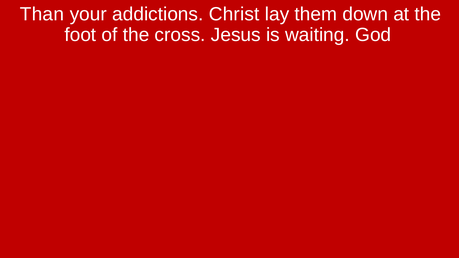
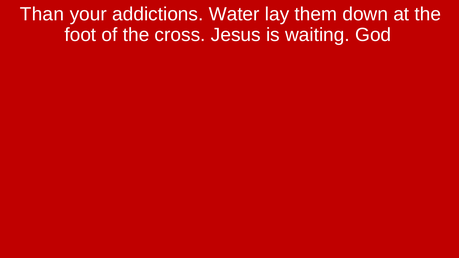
Christ: Christ -> Water
